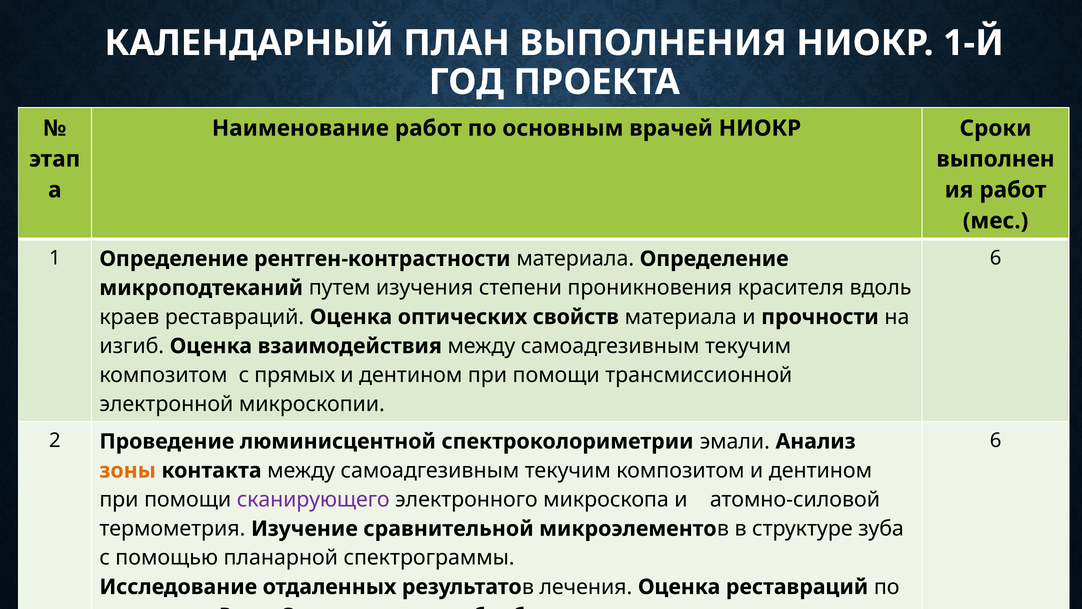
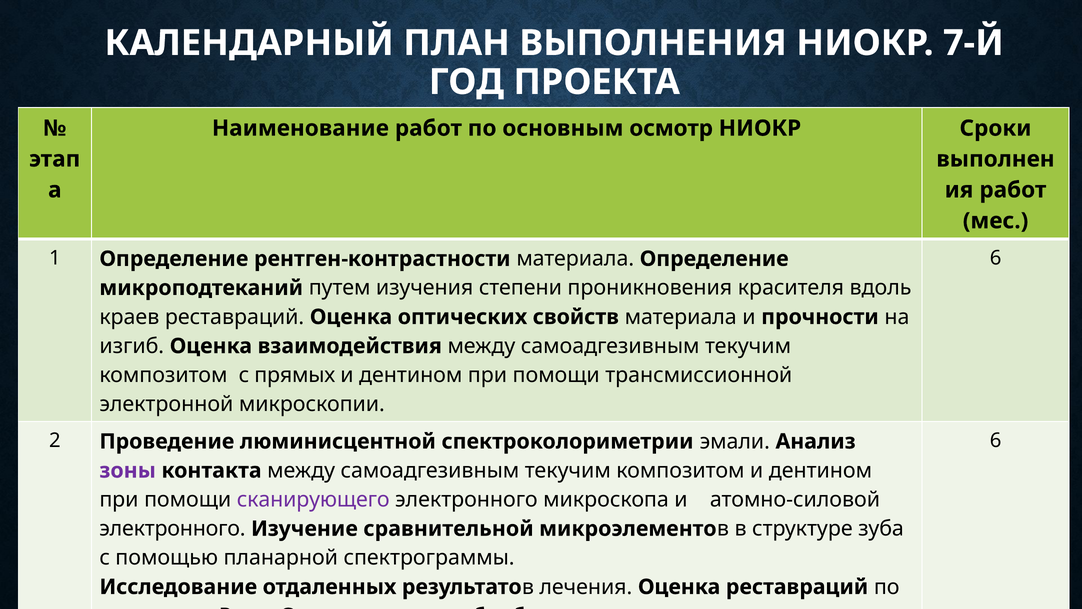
1-Й: 1-Й -> 7-Й
врачей: врачей -> осмотр
зоны colour: orange -> purple
термометрия at (172, 528): термометрия -> электронного
